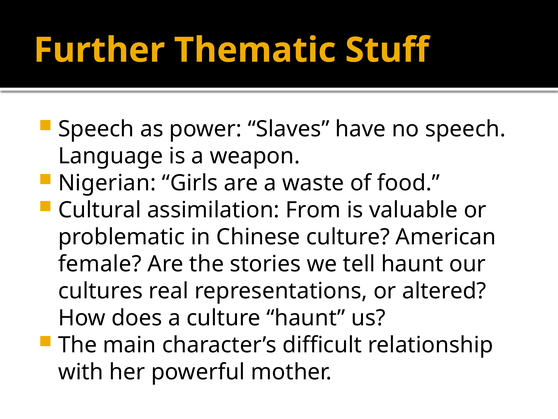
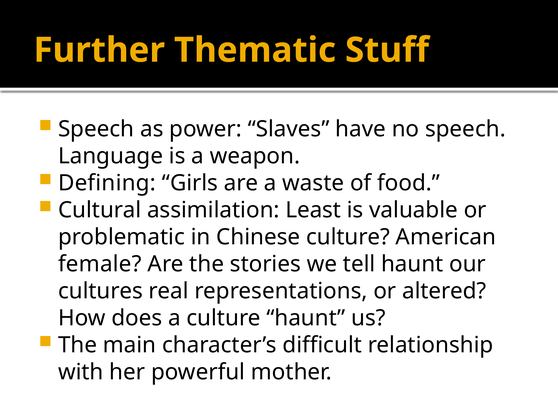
Nigerian: Nigerian -> Defining
From: From -> Least
